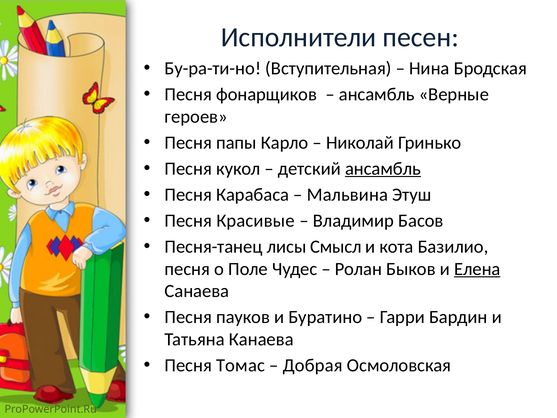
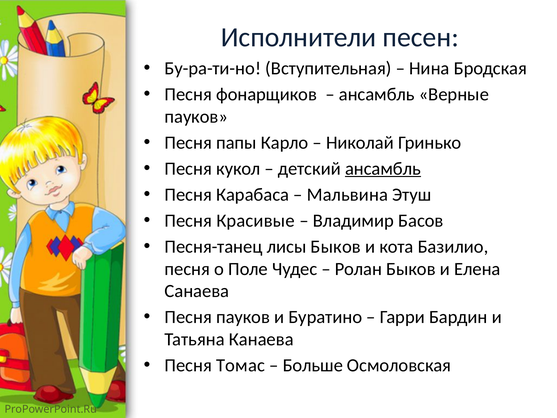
героев at (196, 116): героев -> пауков
лисы Смысл: Смысл -> Быков
Елена underline: present -> none
Добрая: Добрая -> Больше
